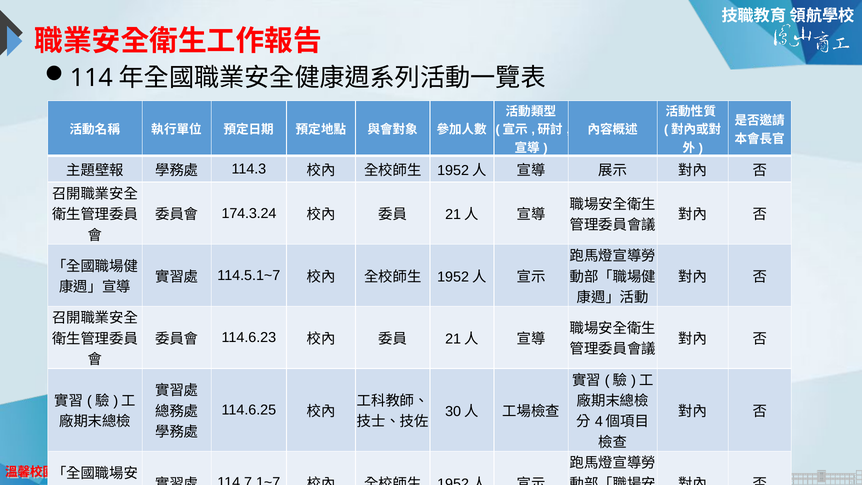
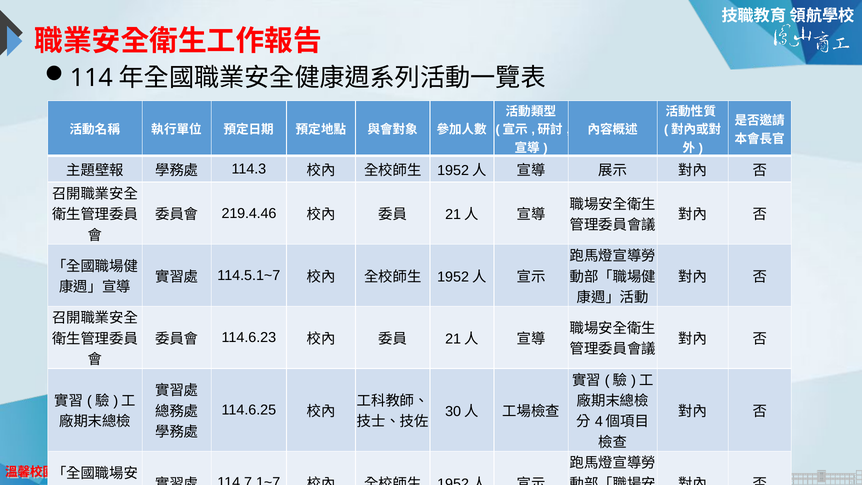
174.3.24: 174.3.24 -> 219.4.46
